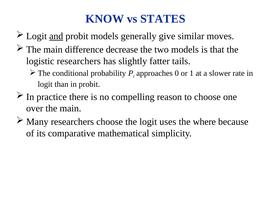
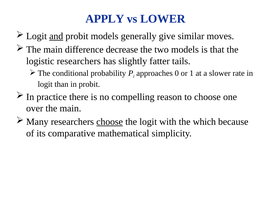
KNOW: KNOW -> APPLY
STATES: STATES -> LOWER
choose at (110, 122) underline: none -> present
uses: uses -> with
where: where -> which
